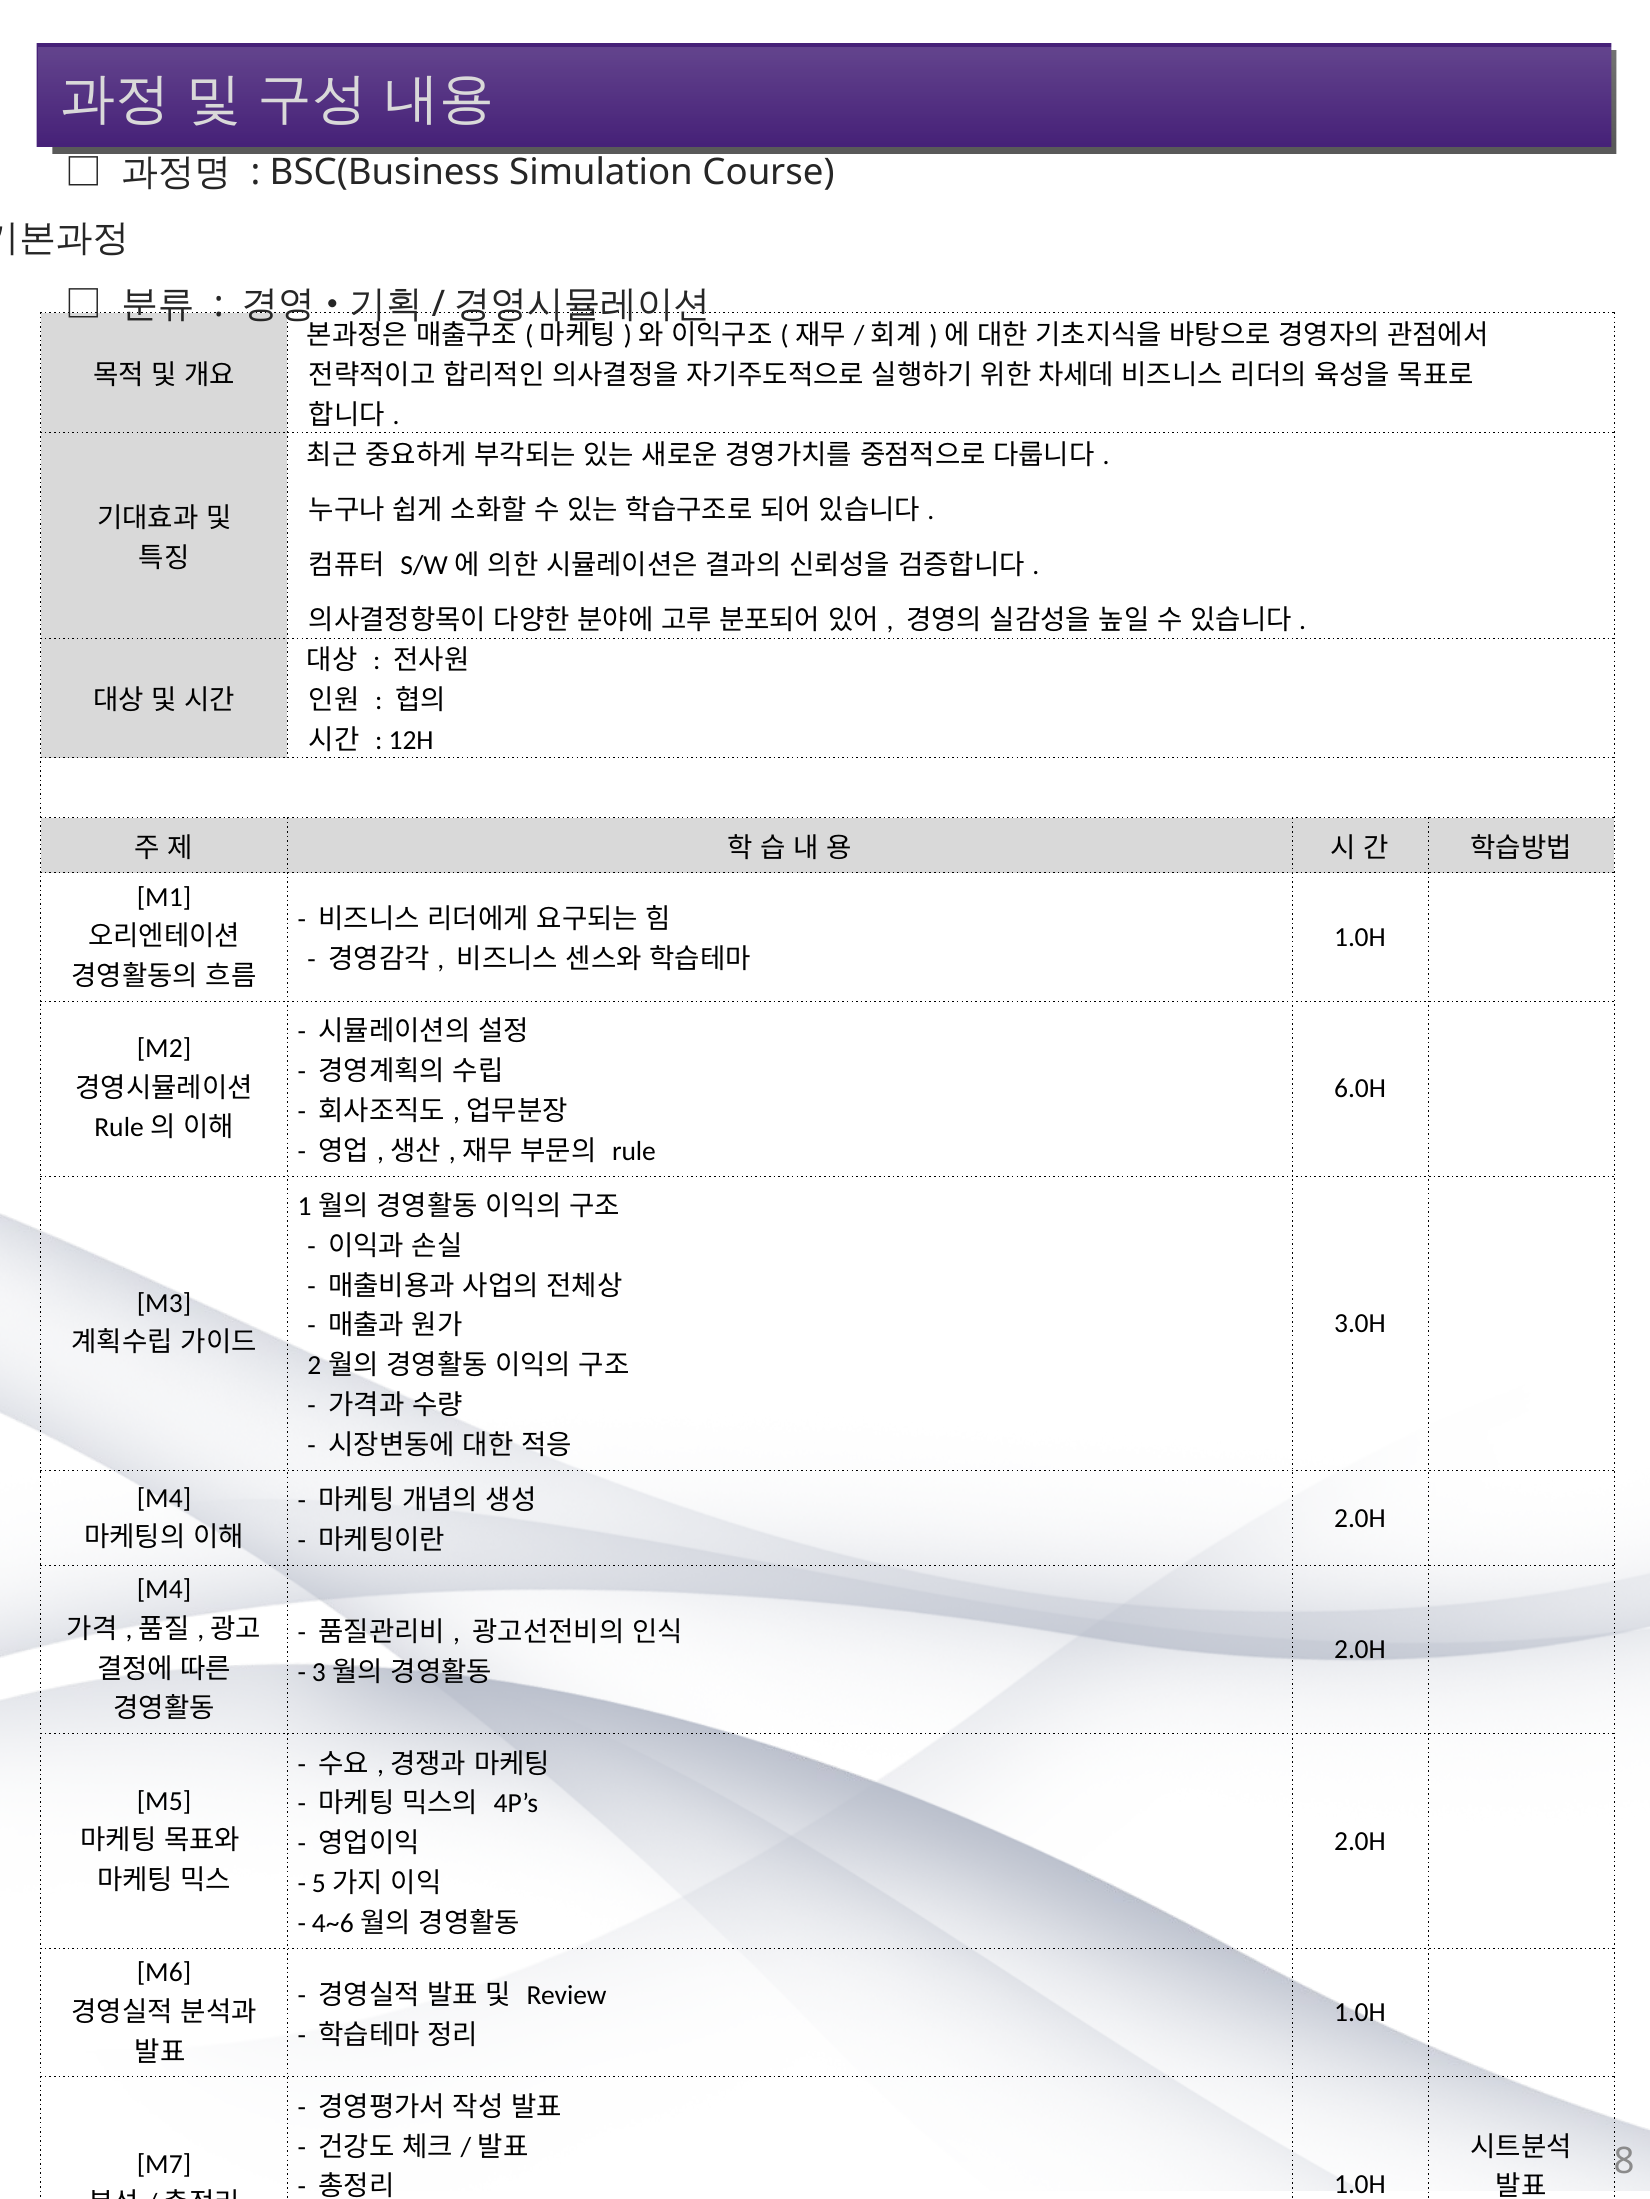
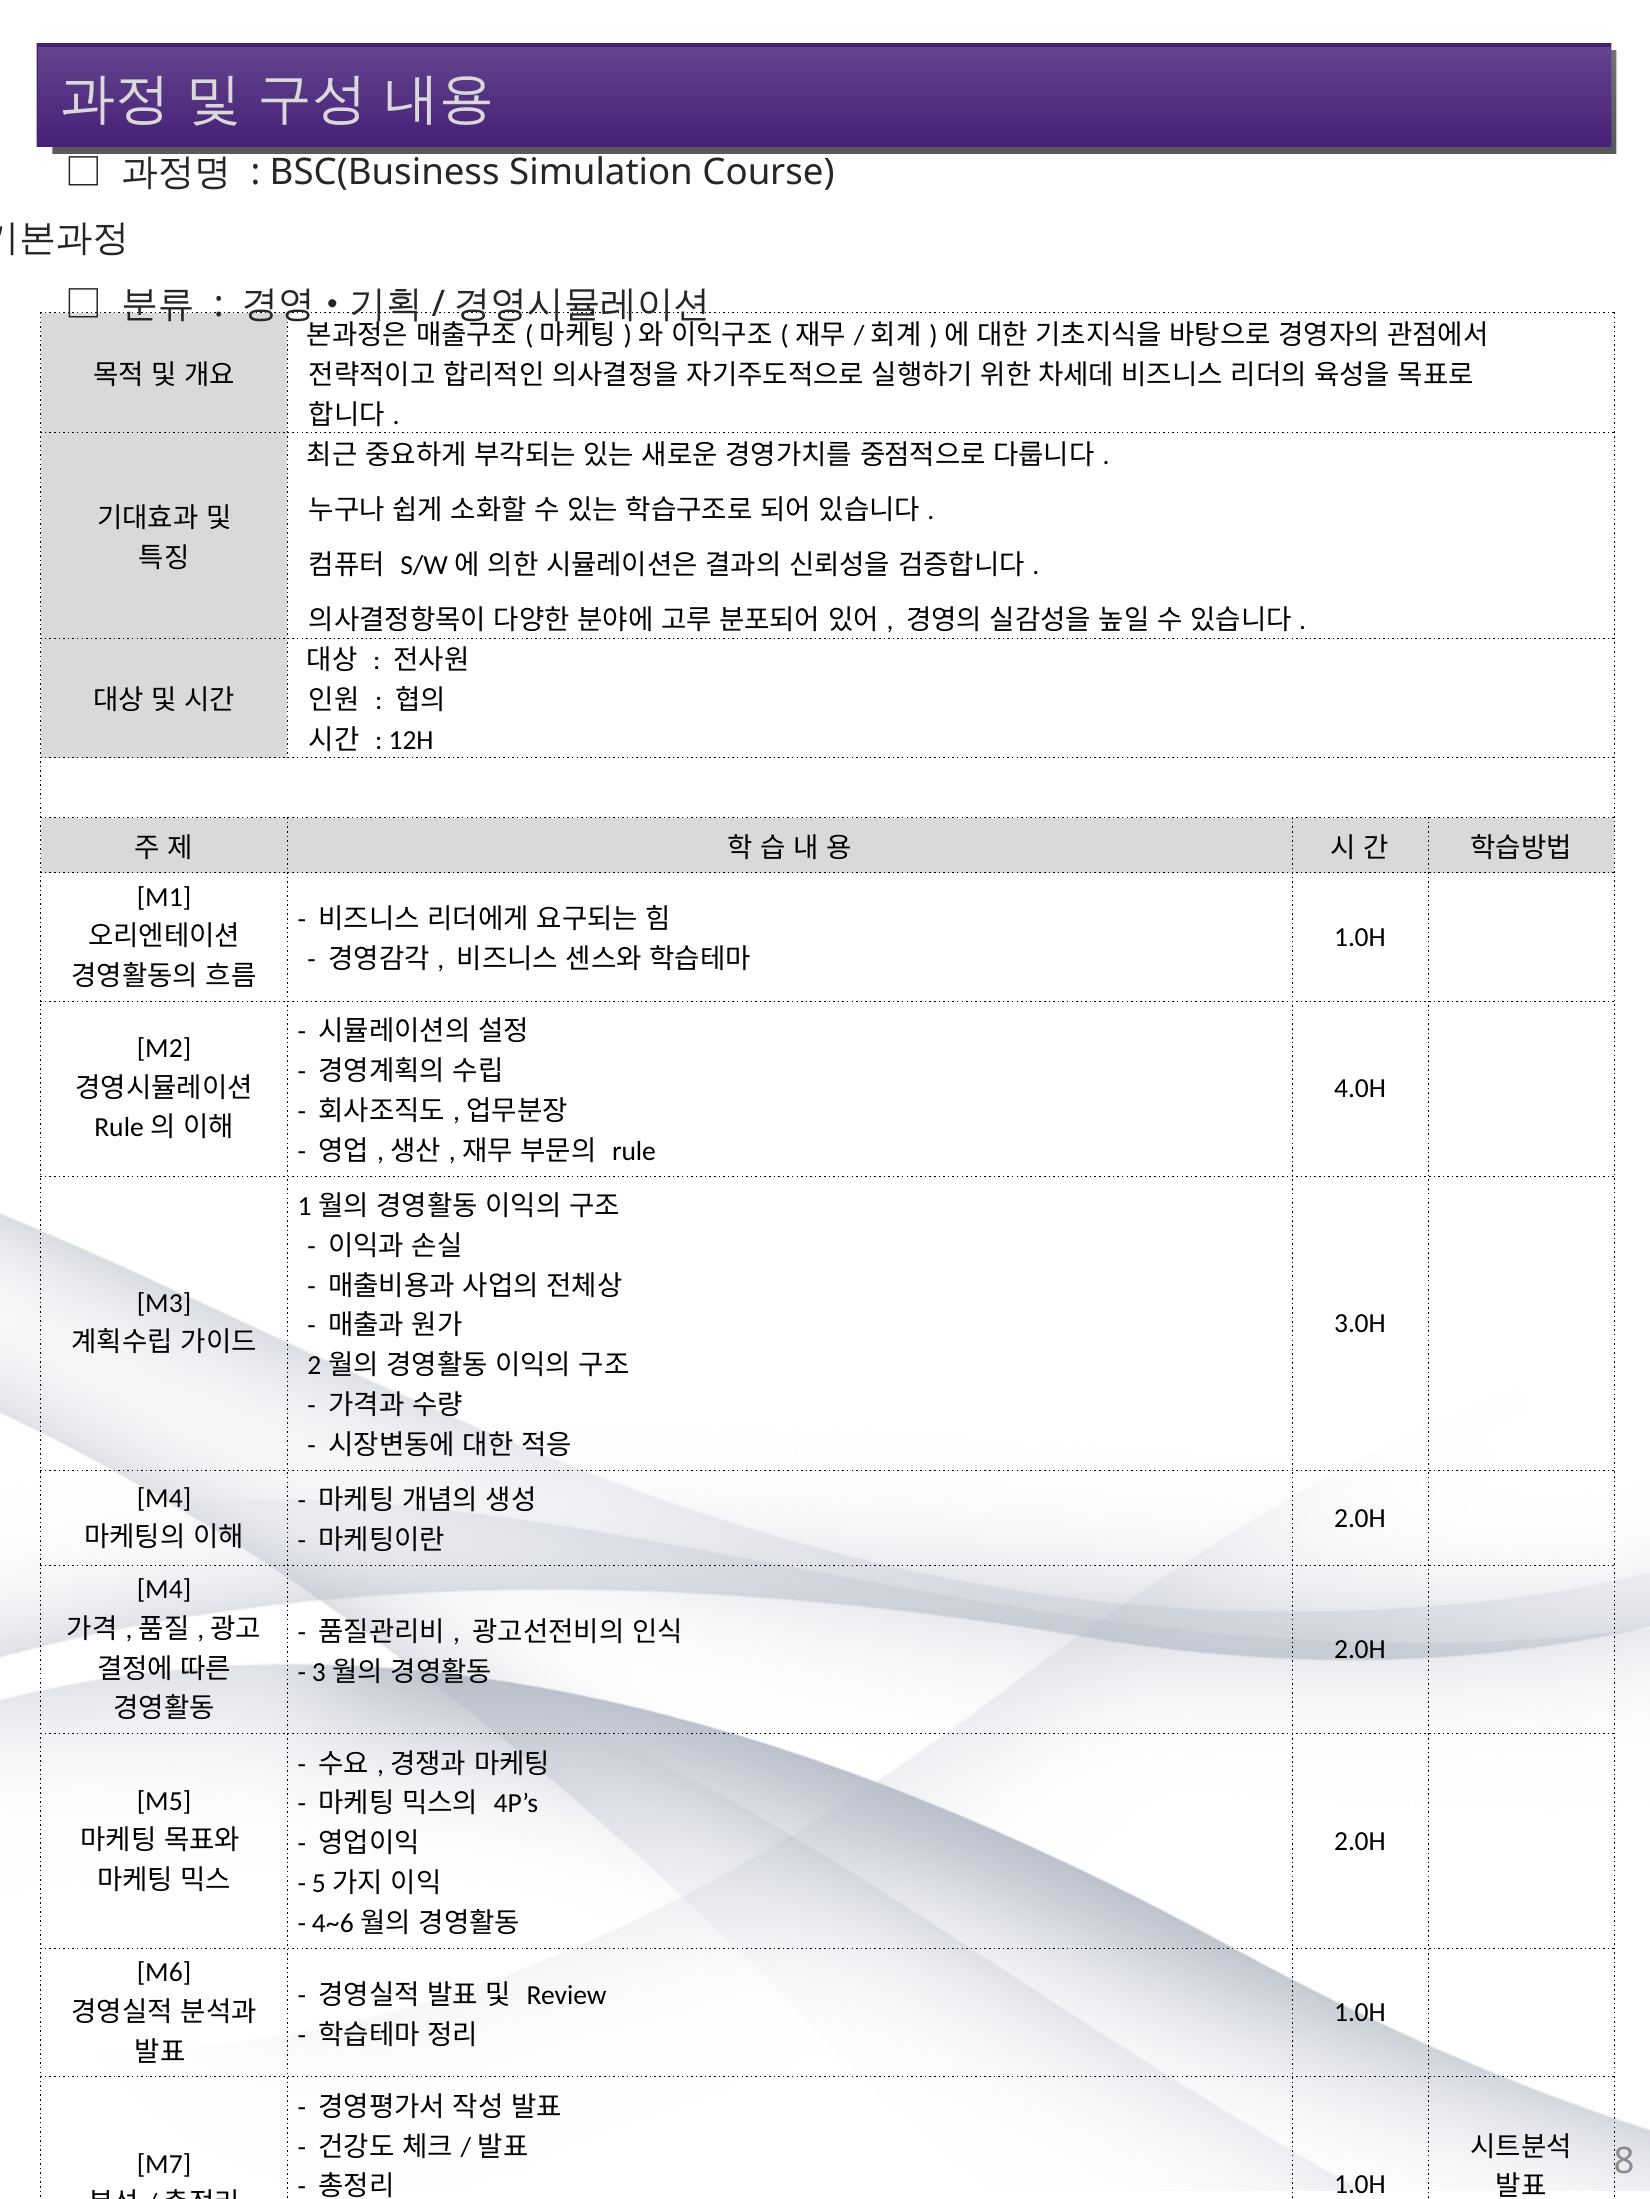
6.0H: 6.0H -> 4.0H
